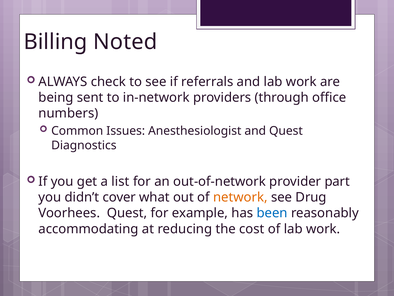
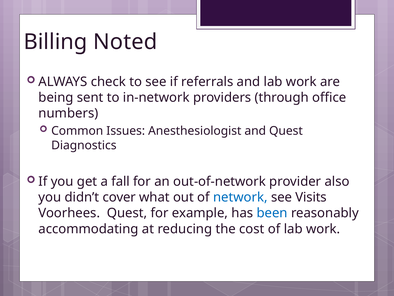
list: list -> fall
part: part -> also
network colour: orange -> blue
Drug: Drug -> Visits
